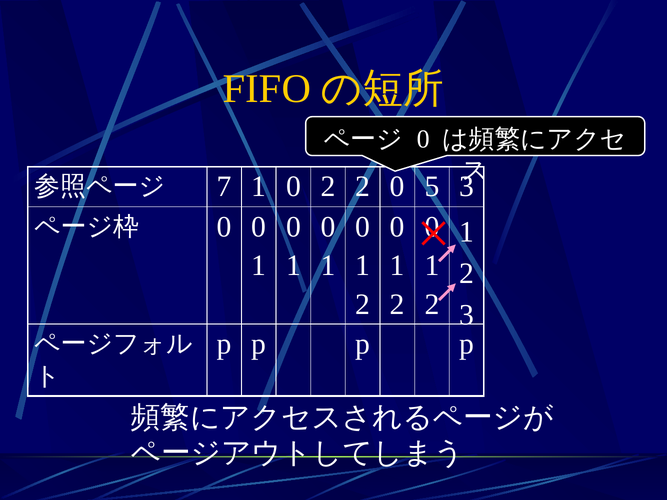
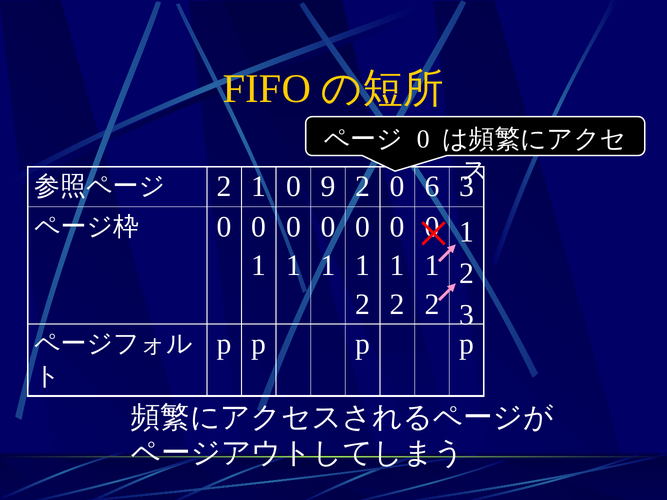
7 at (224, 187): 7 -> 2
0 2: 2 -> 9
5: 5 -> 6
